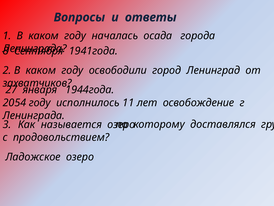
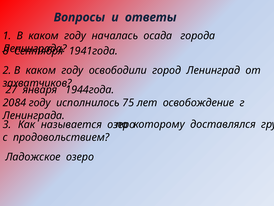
2054: 2054 -> 2084
11: 11 -> 75
